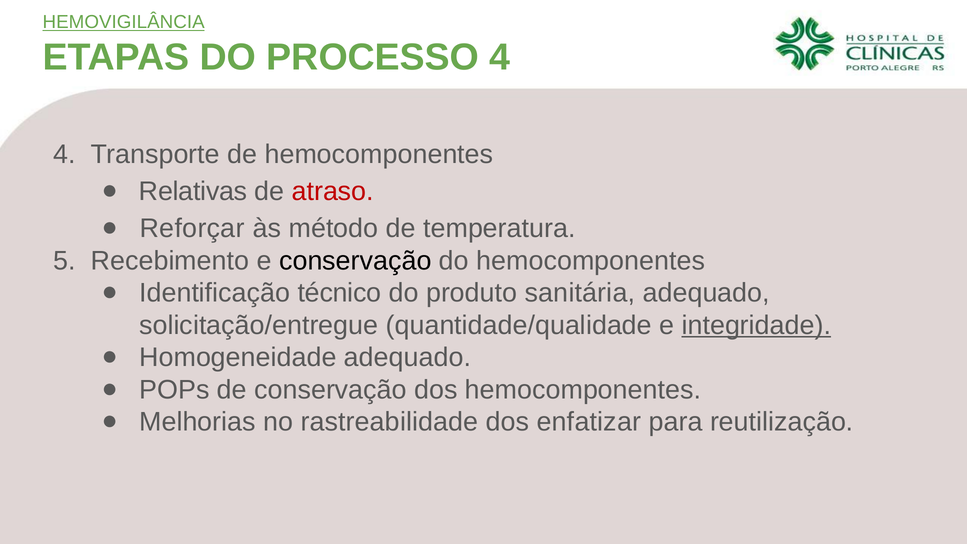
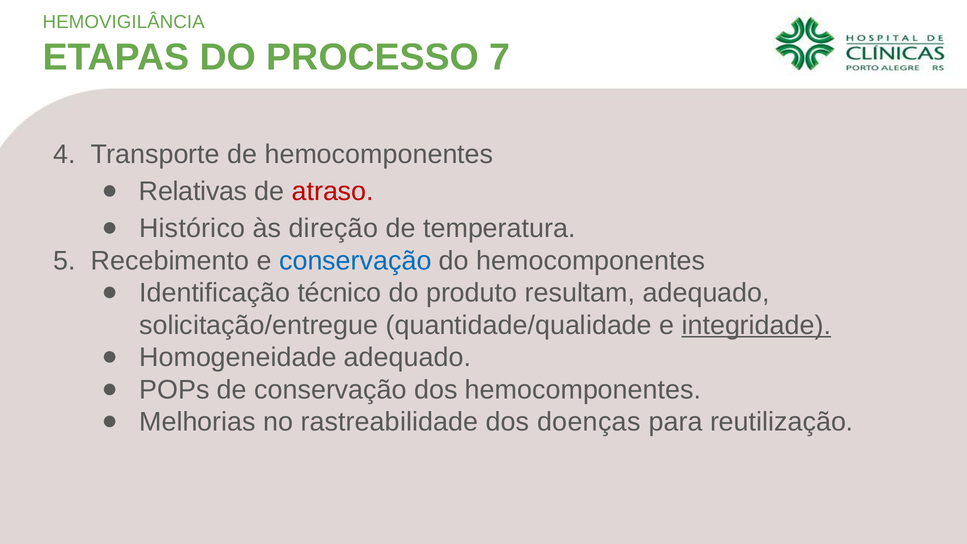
HEMOVIGILÂNCIA underline: present -> none
PROCESSO 4: 4 -> 7
Reforçar: Reforçar -> Histórico
método: método -> direção
conservação at (355, 261) colour: black -> blue
sanitária: sanitária -> resultam
enfatizar: enfatizar -> doenças
